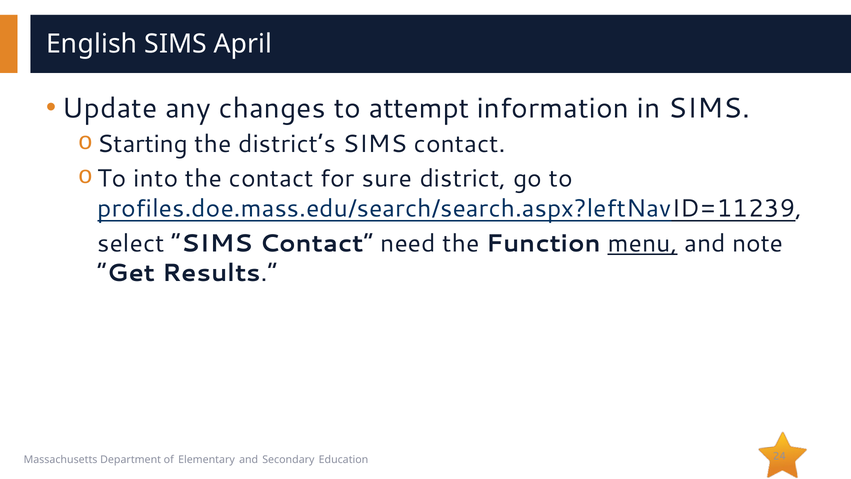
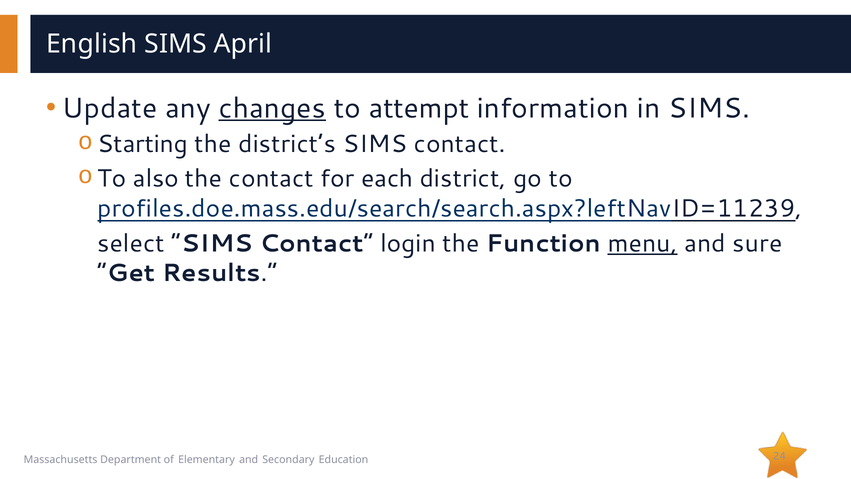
changes underline: none -> present
into: into -> also
sure: sure -> each
need: need -> login
note: note -> sure
